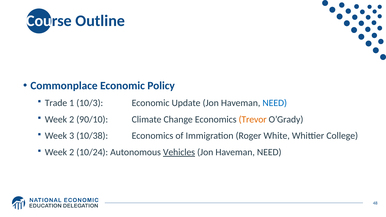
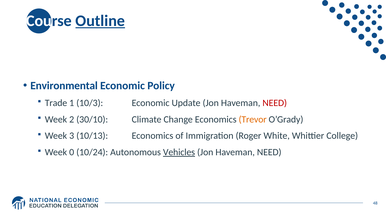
Outline underline: none -> present
Commonplace: Commonplace -> Environmental
NEED at (275, 103) colour: blue -> red
90/10: 90/10 -> 30/10
10/38: 10/38 -> 10/13
2 at (72, 152): 2 -> 0
